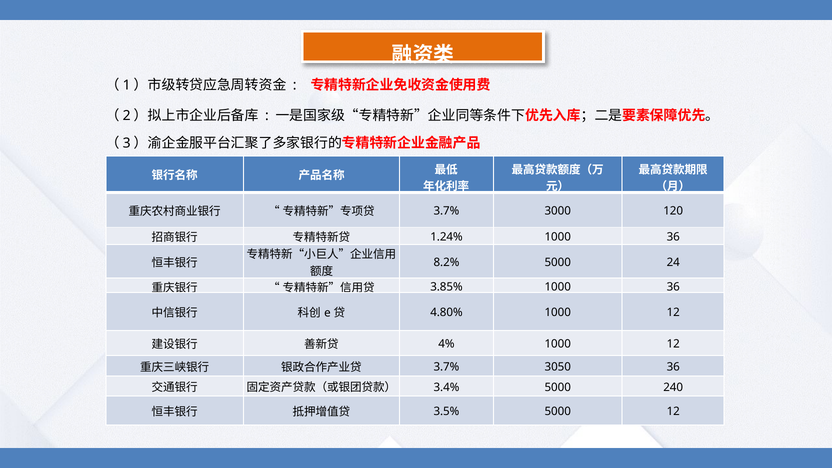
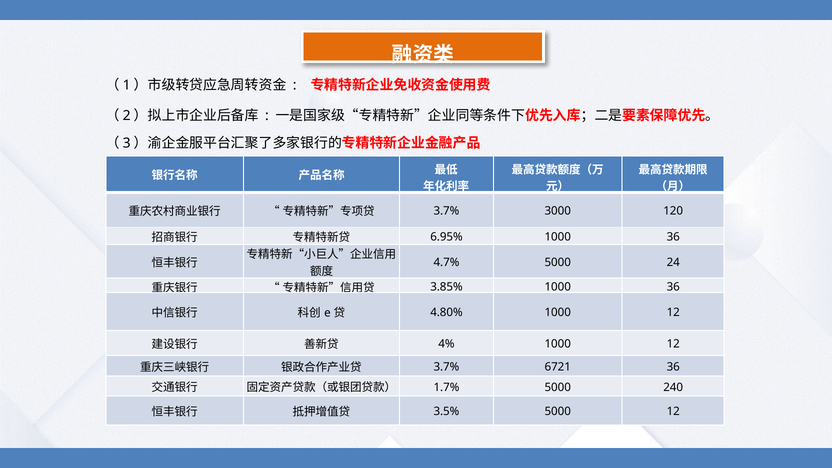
1.24%: 1.24% -> 6.95%
8.2%: 8.2% -> 4.7%
3050: 3050 -> 6721
3.4%: 3.4% -> 1.7%
